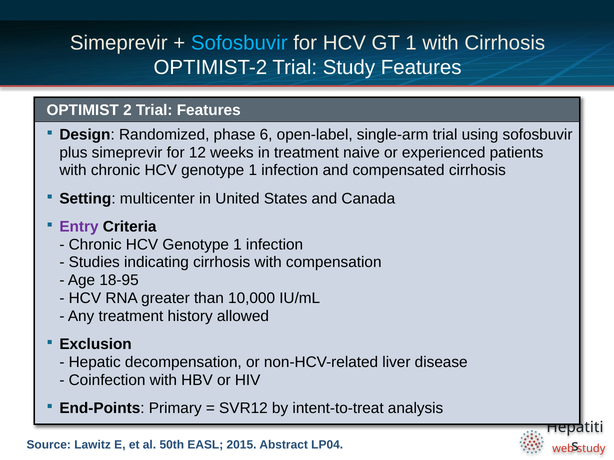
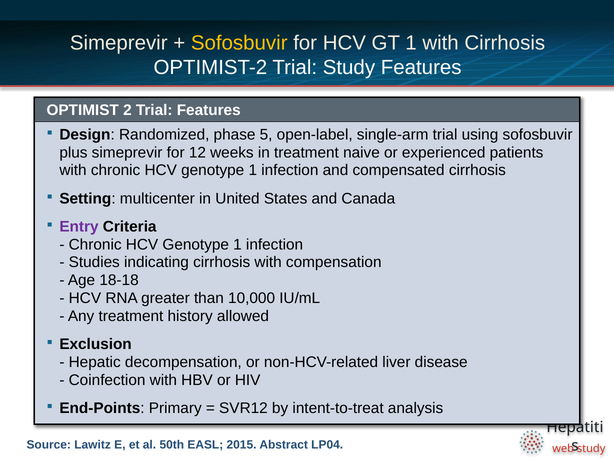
Sofosbuvir at (239, 43) colour: light blue -> yellow
6: 6 -> 5
18-95: 18-95 -> 18-18
